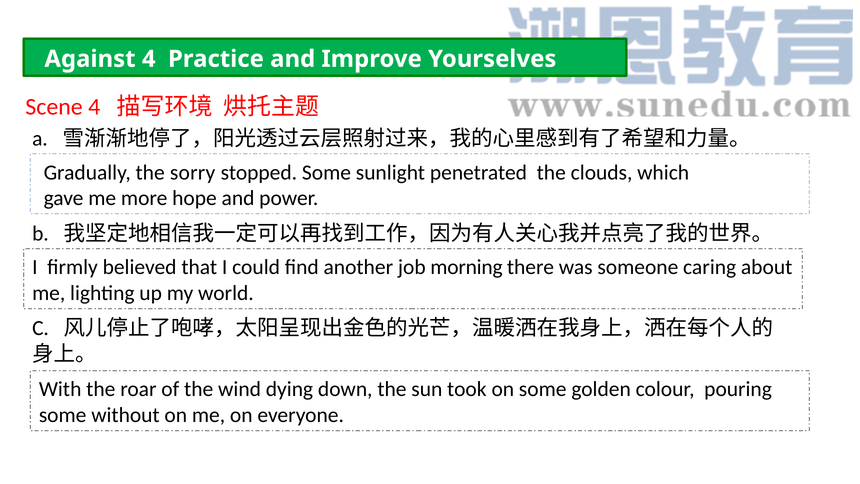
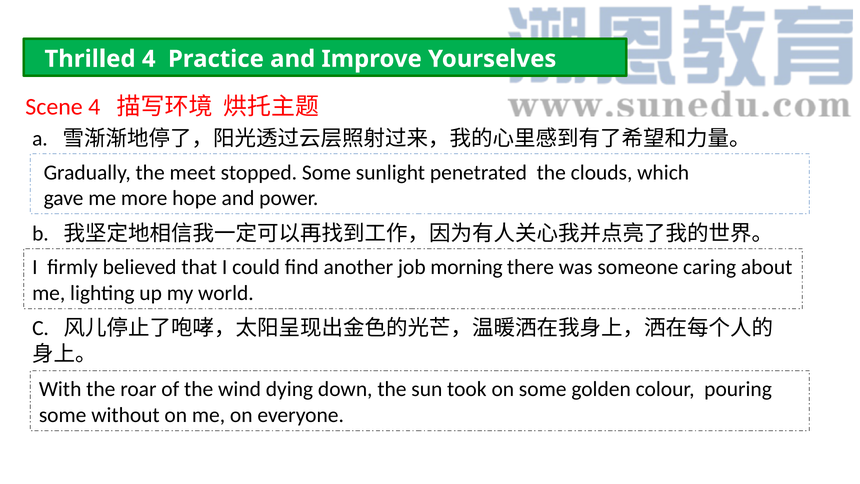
Against: Against -> Thrilled
sorry: sorry -> meet
